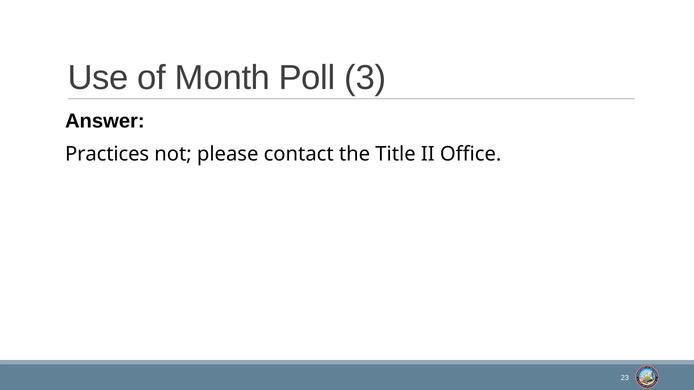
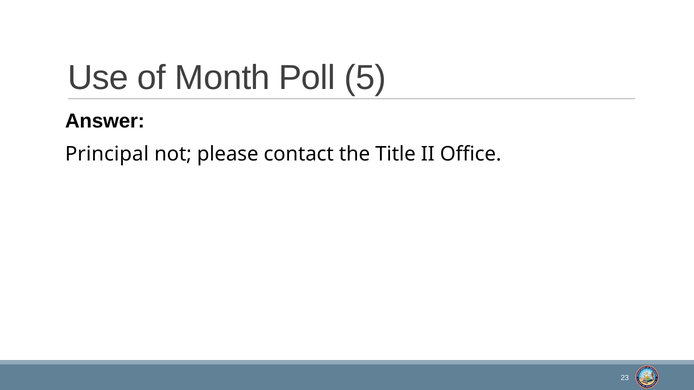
3: 3 -> 5
Practices: Practices -> Principal
